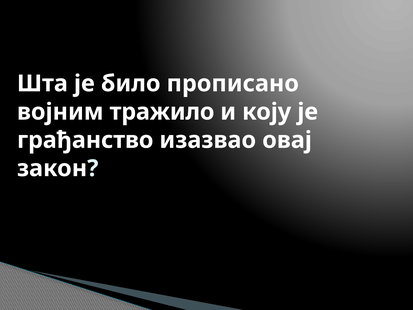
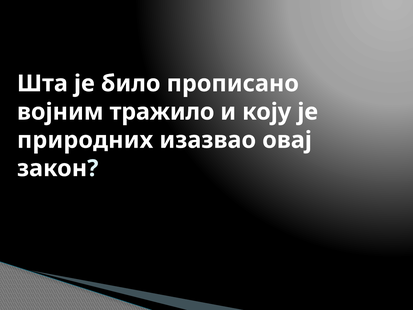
грађанство: грађанство -> природних
